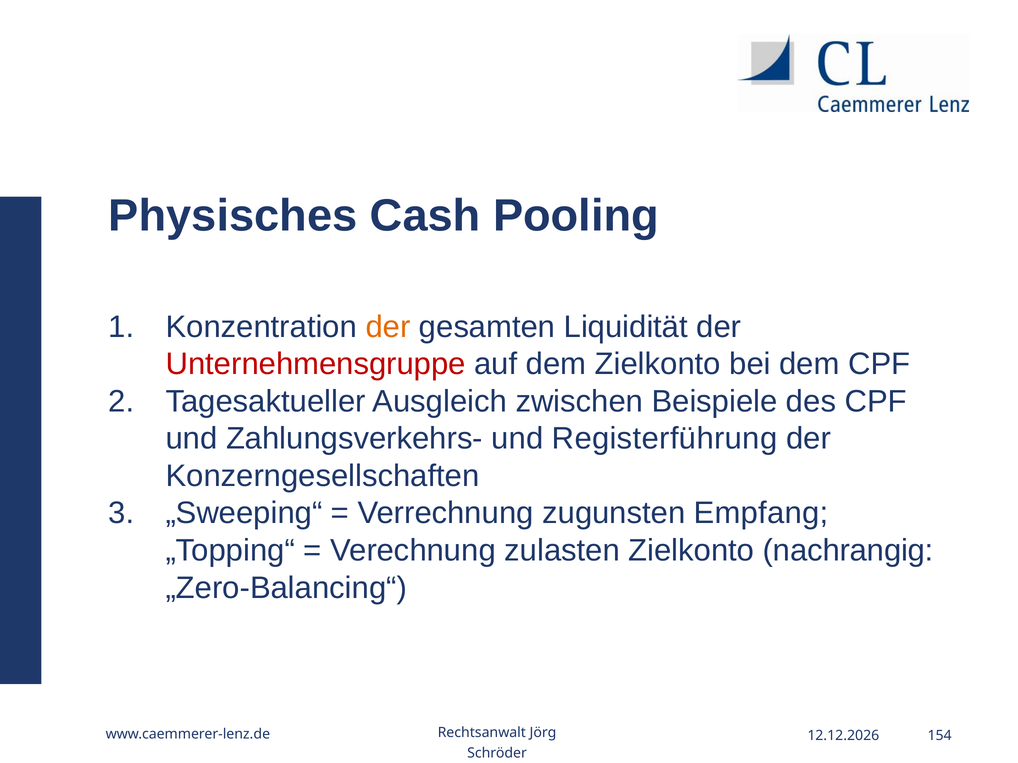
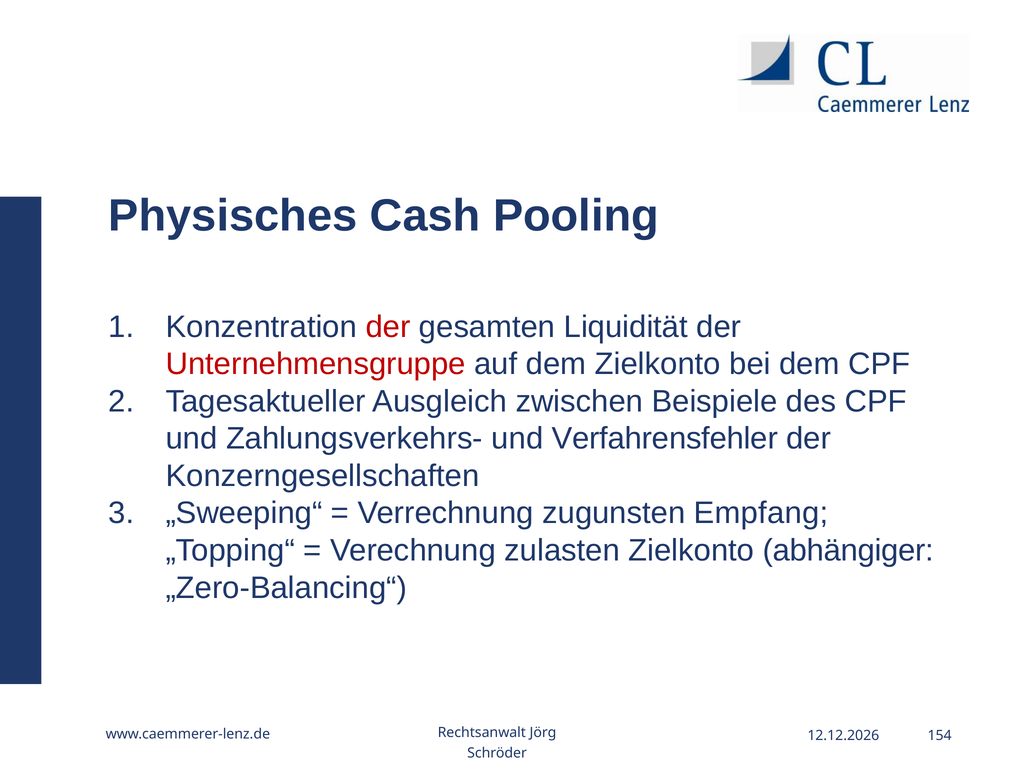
der at (388, 327) colour: orange -> red
Registerführung: Registerführung -> Verfahrensfehler
nachrangig: nachrangig -> abhängiger
